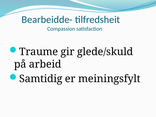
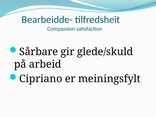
Traume: Traume -> Sårbare
Samtidig: Samtidig -> Cipriano
